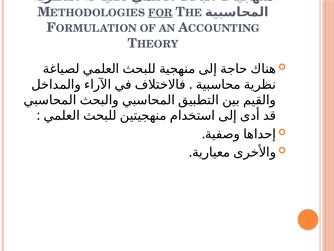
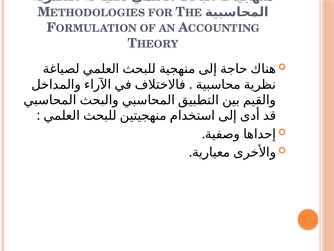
FOR underline: present -> none
